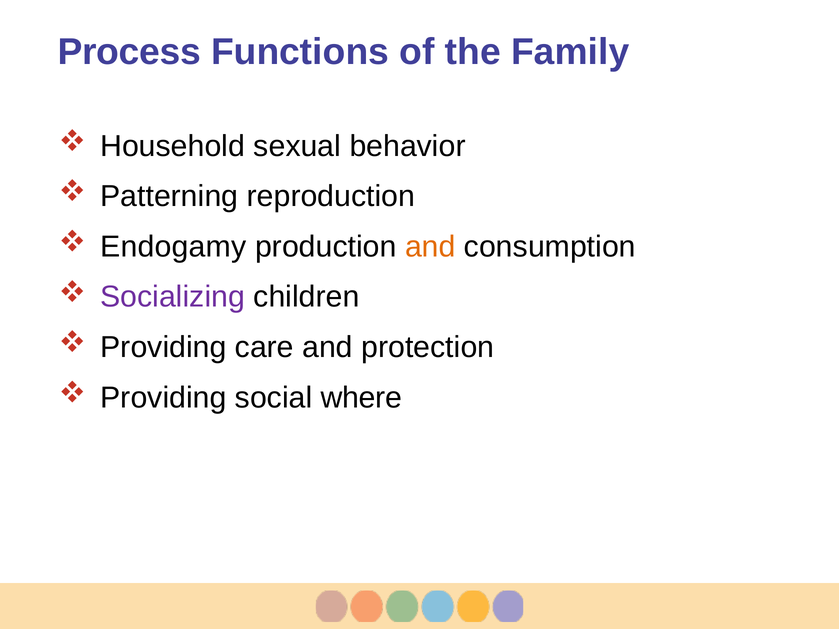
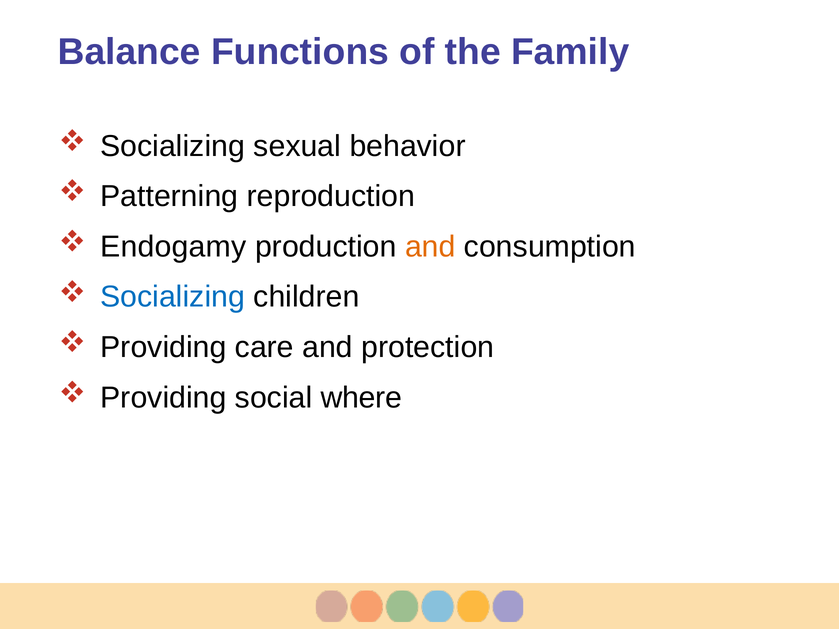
Process: Process -> Balance
Household at (173, 146): Household -> Socializing
Socializing at (173, 297) colour: purple -> blue
